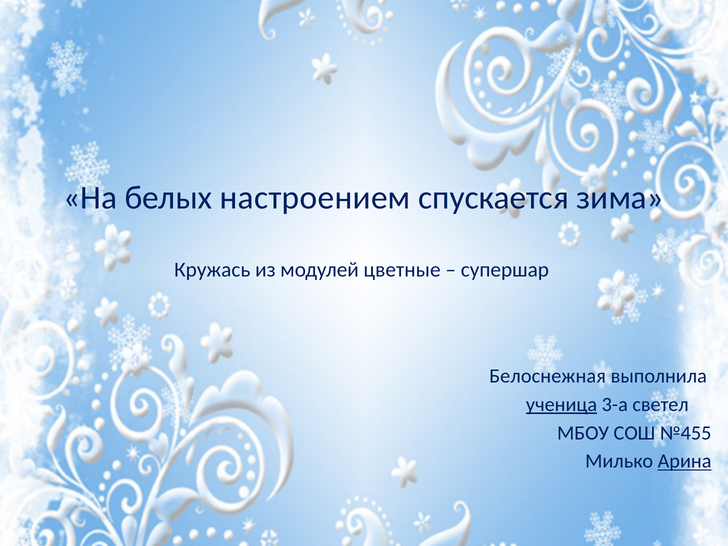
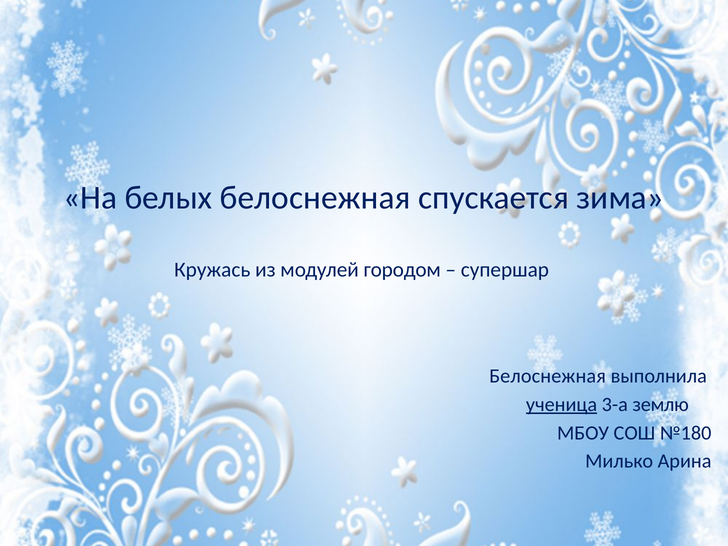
белых настроением: настроением -> белоснежная
цветные: цветные -> городом
светел: светел -> землю
№455: №455 -> №180
Арина underline: present -> none
